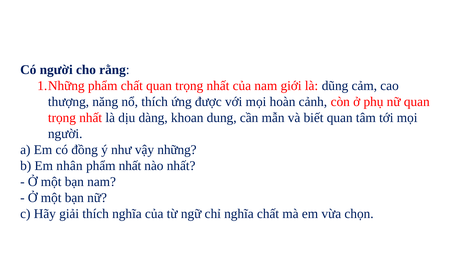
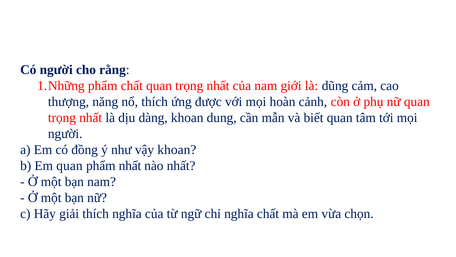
vậy những: những -> khoan
Em nhân: nhân -> quan
